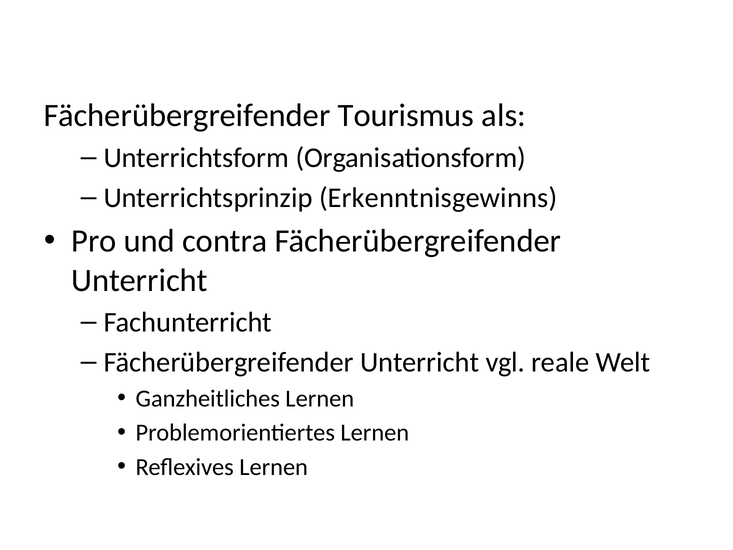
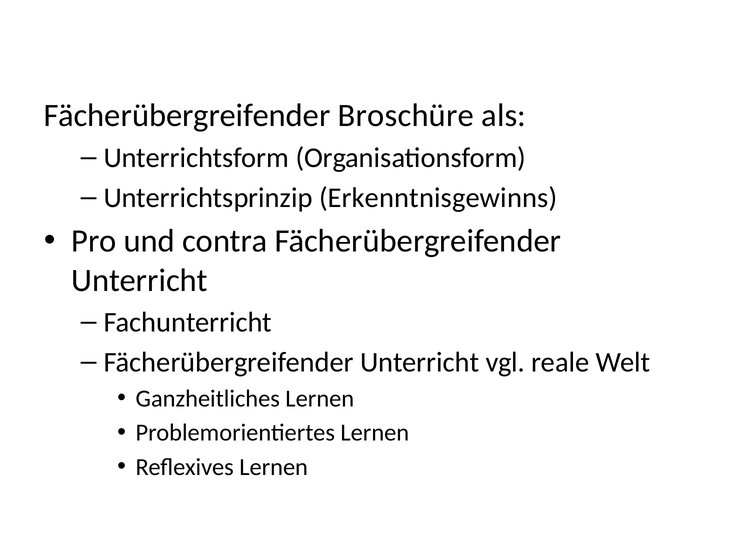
Tourismus: Tourismus -> Broschüre
